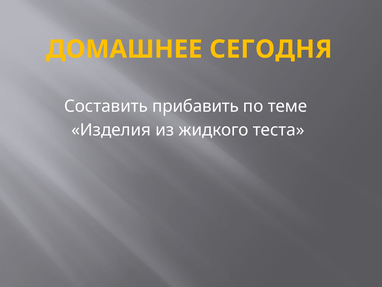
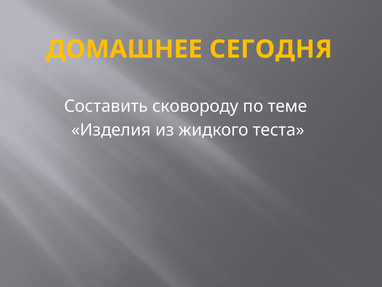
прибавить: прибавить -> сковороду
